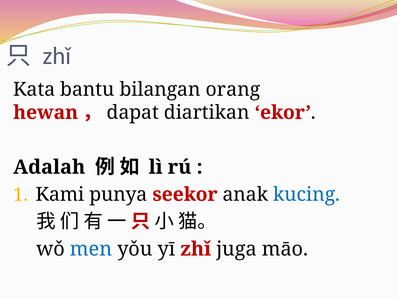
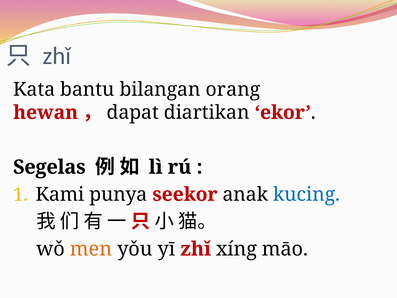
Adalah: Adalah -> Segelas
men colour: blue -> orange
juga: juga -> xíng
